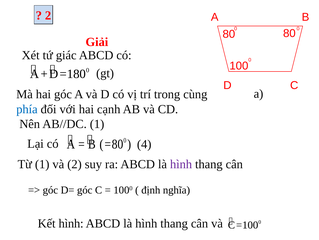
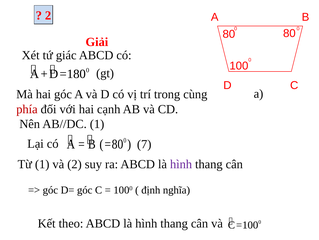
phía colour: blue -> red
4: 4 -> 7
Kết hình: hình -> theo
